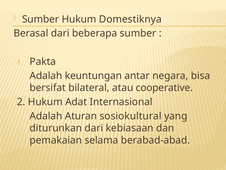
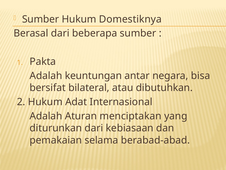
cooperative: cooperative -> dibutuhkan
sosiokultural: sosiokultural -> menciptakan
